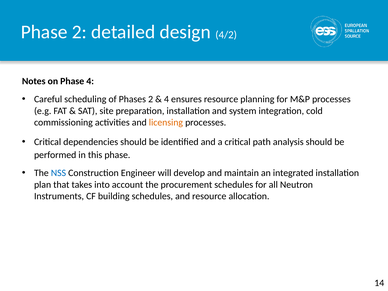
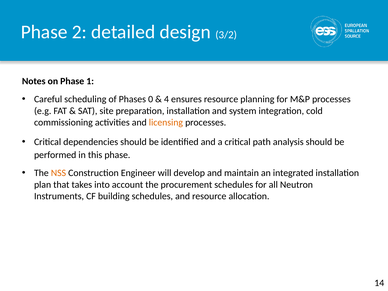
4/2: 4/2 -> 3/2
Phase 4: 4 -> 1
Phases 2: 2 -> 0
NSS colour: blue -> orange
